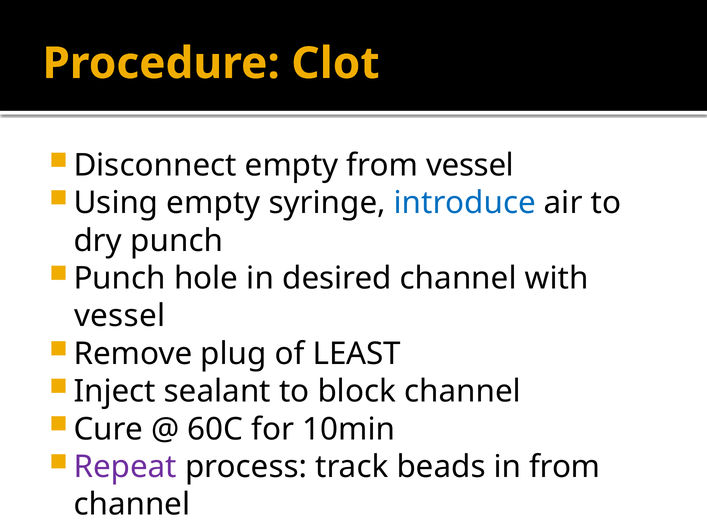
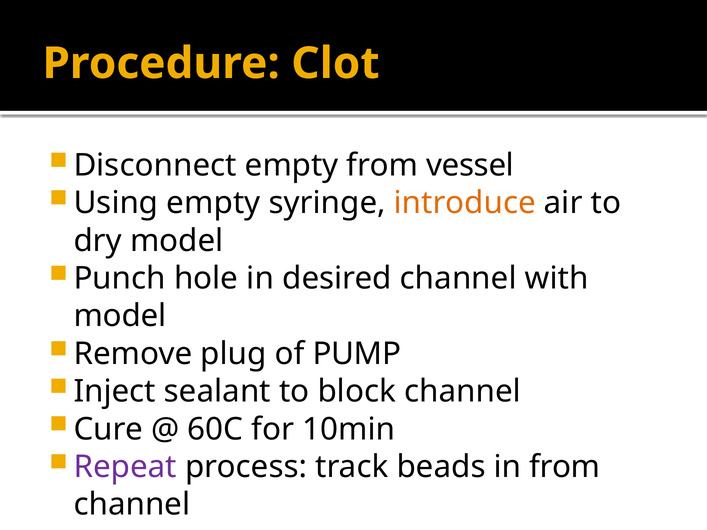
introduce colour: blue -> orange
dry punch: punch -> model
vessel at (120, 316): vessel -> model
LEAST: LEAST -> PUMP
